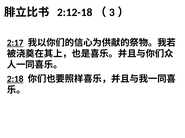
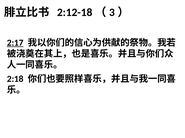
2:18 underline: present -> none
